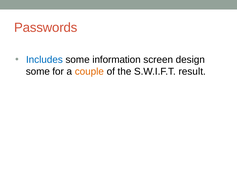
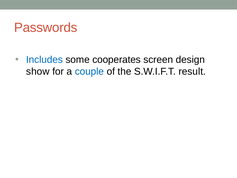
information: information -> cooperates
some at (38, 71): some -> show
couple colour: orange -> blue
